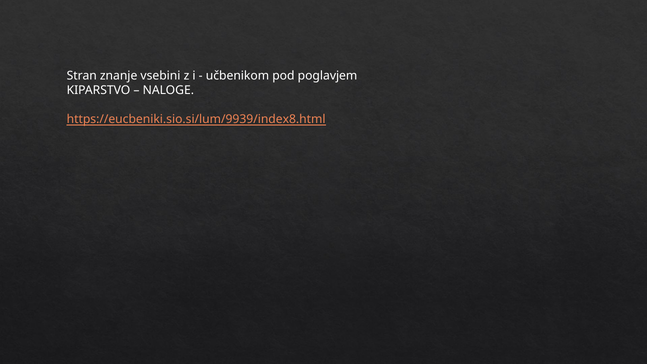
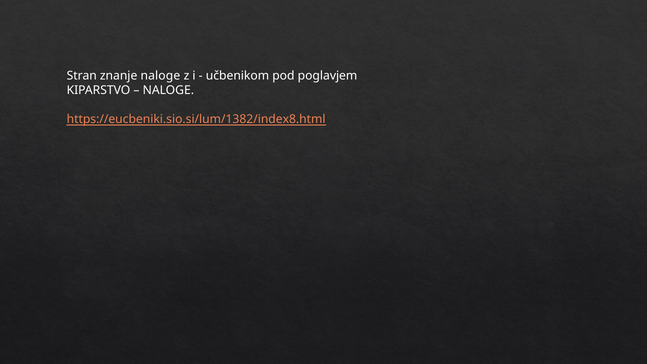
znanje vsebini: vsebini -> naloge
https://eucbeniki.sio.si/lum/9939/index8.html: https://eucbeniki.sio.si/lum/9939/index8.html -> https://eucbeniki.sio.si/lum/1382/index8.html
